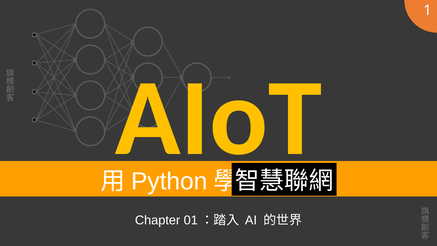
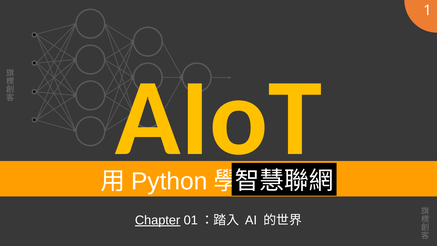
Chapter underline: none -> present
